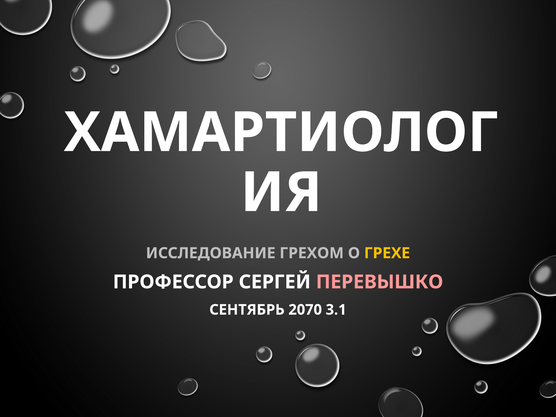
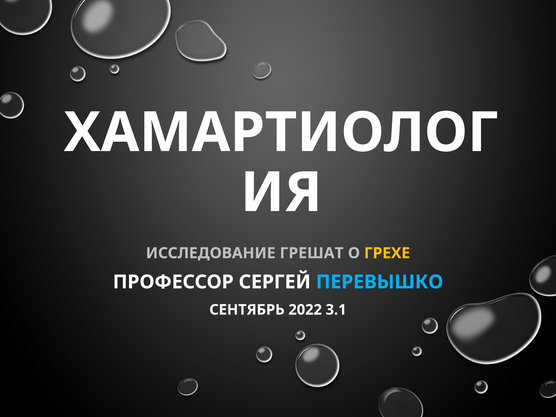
ГРЕХОМ: ГРЕХОМ -> ГРЕШАТ
ПЕРЕВЫШКО colour: pink -> light blue
2070: 2070 -> 2022
